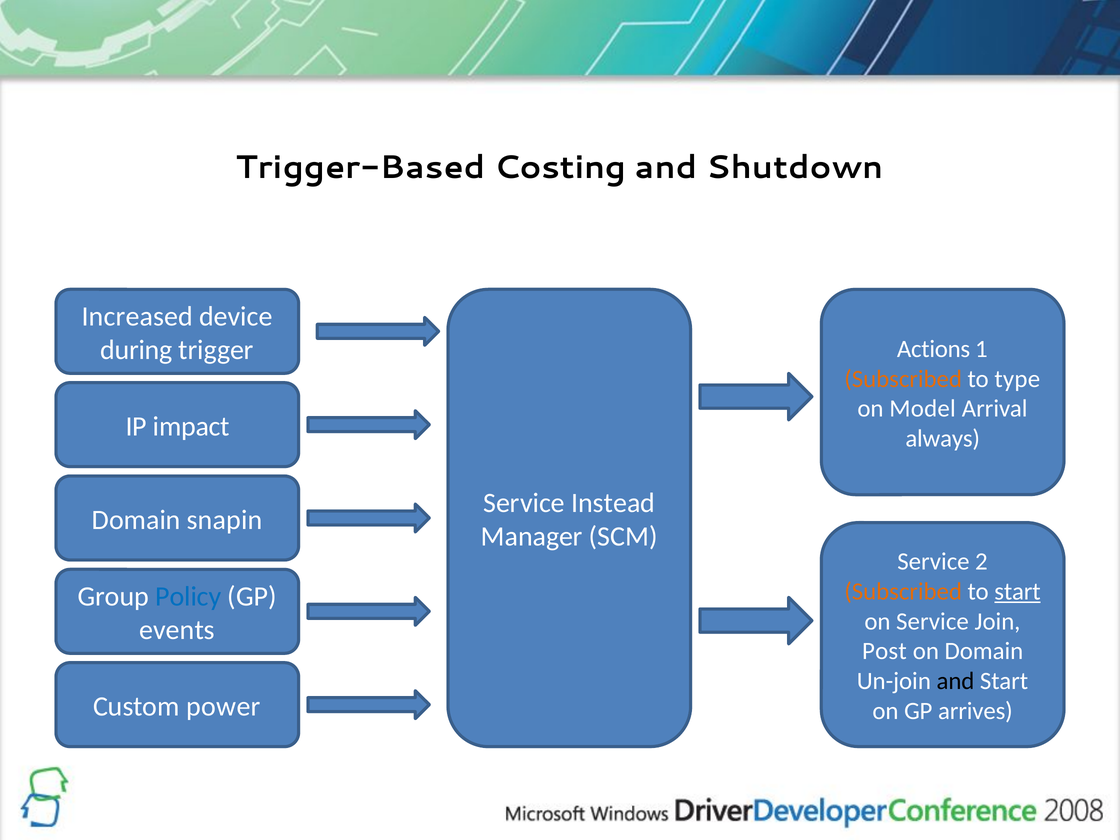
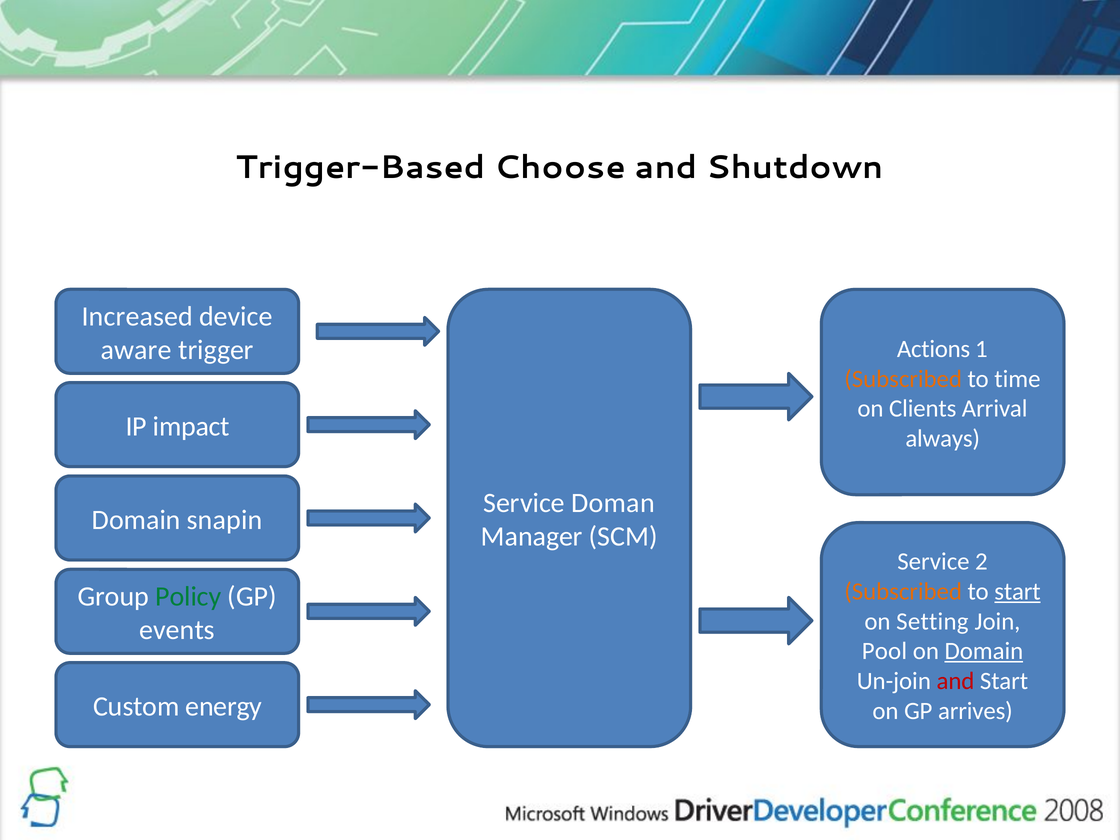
Costing: Costing -> Choose
during: during -> aware
type: type -> time
Model: Model -> Clients
Instead: Instead -> Doman
Policy colour: blue -> green
on Service: Service -> Setting
Post: Post -> Pool
Domain at (984, 651) underline: none -> present
and at (955, 681) colour: black -> red
power: power -> energy
